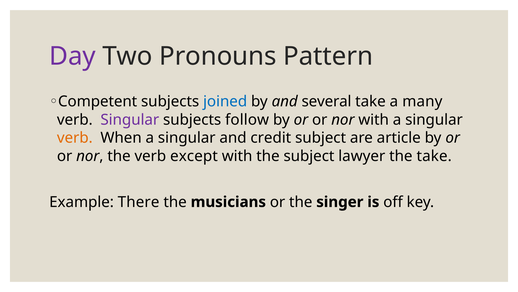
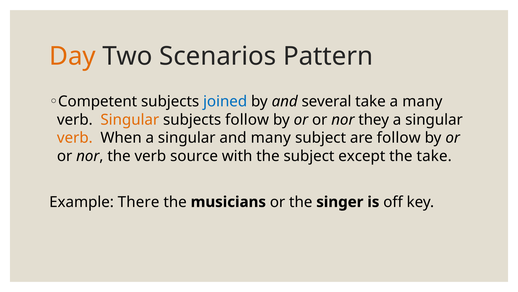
Day colour: purple -> orange
Pronouns: Pronouns -> Scenarios
Singular at (130, 119) colour: purple -> orange
nor with: with -> they
and credit: credit -> many
are article: article -> follow
except: except -> source
lawyer: lawyer -> except
